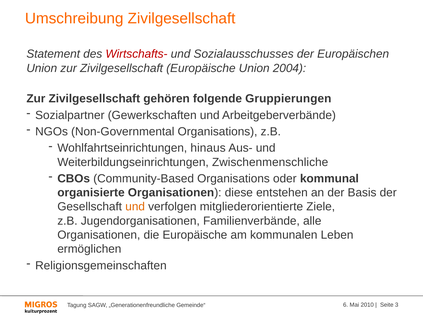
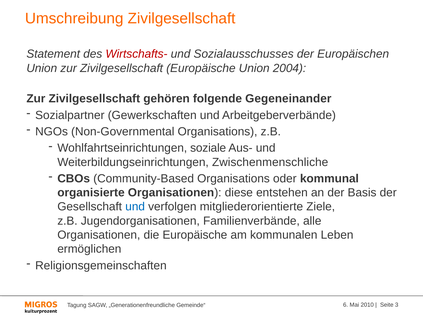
Gruppierungen: Gruppierungen -> Gegeneinander
hinaus: hinaus -> soziale
und at (135, 207) colour: orange -> blue
